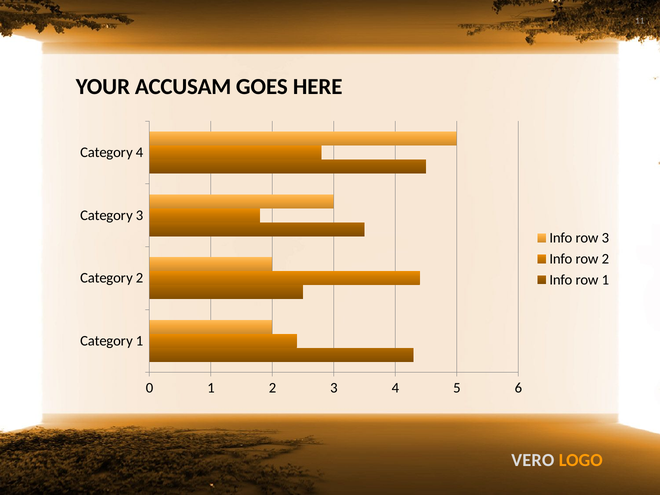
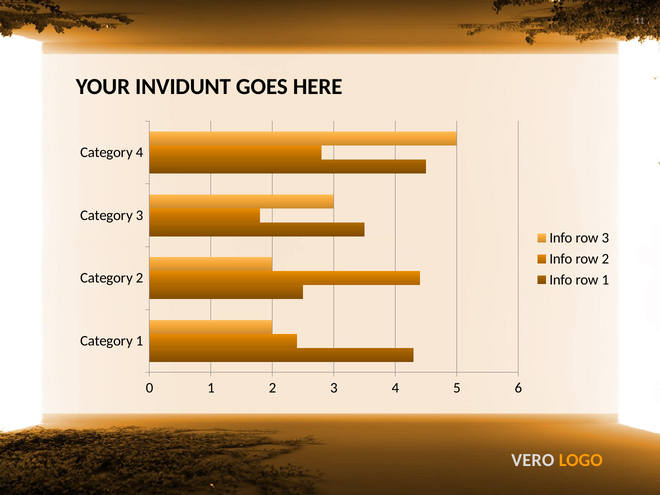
ACCUSAM: ACCUSAM -> INVIDUNT
